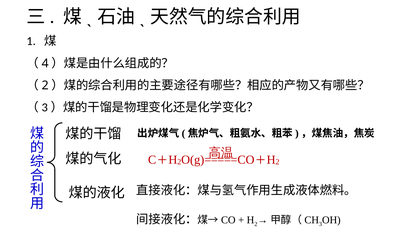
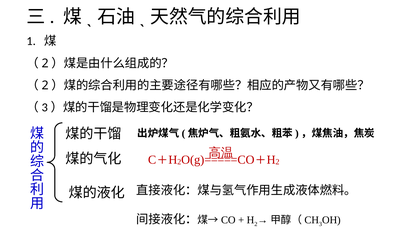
4 at (45, 63): 4 -> 2
